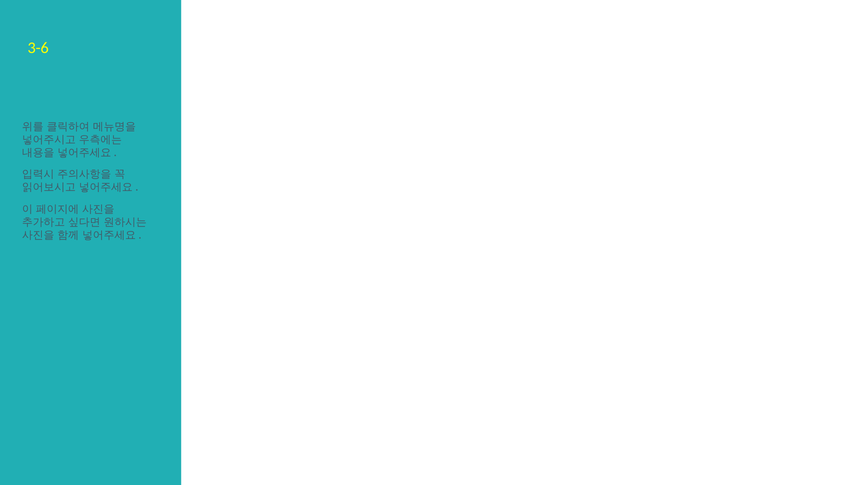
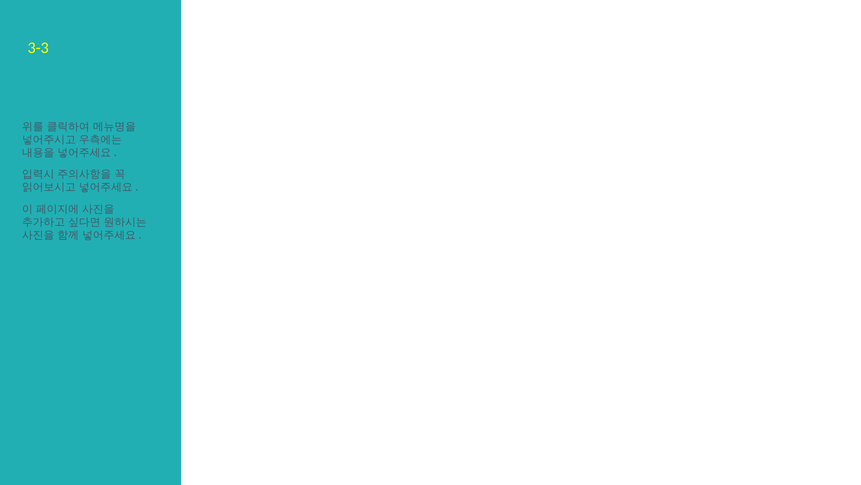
3-6: 3-6 -> 3-3
